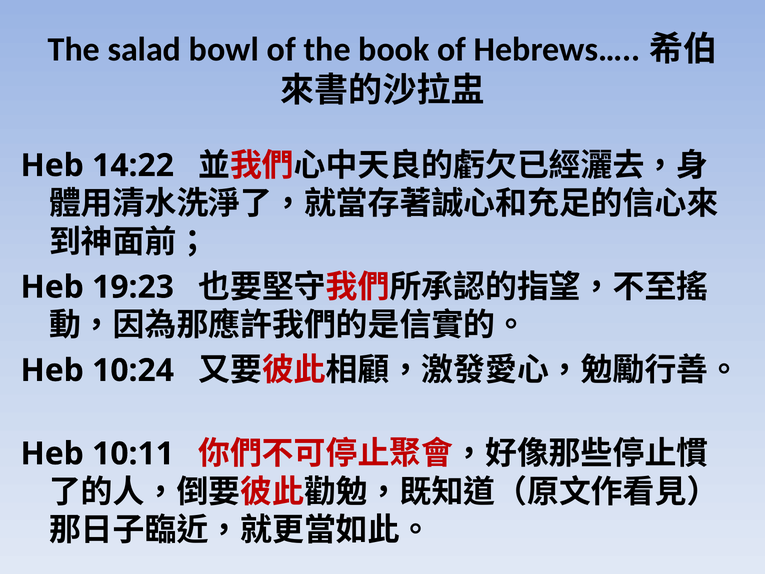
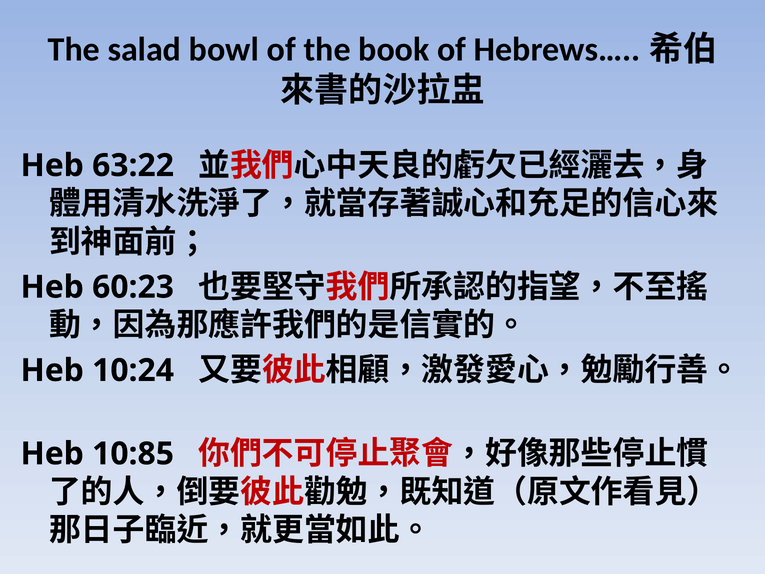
14:22: 14:22 -> 63:22
19:23: 19:23 -> 60:23
10:11: 10:11 -> 10:85
